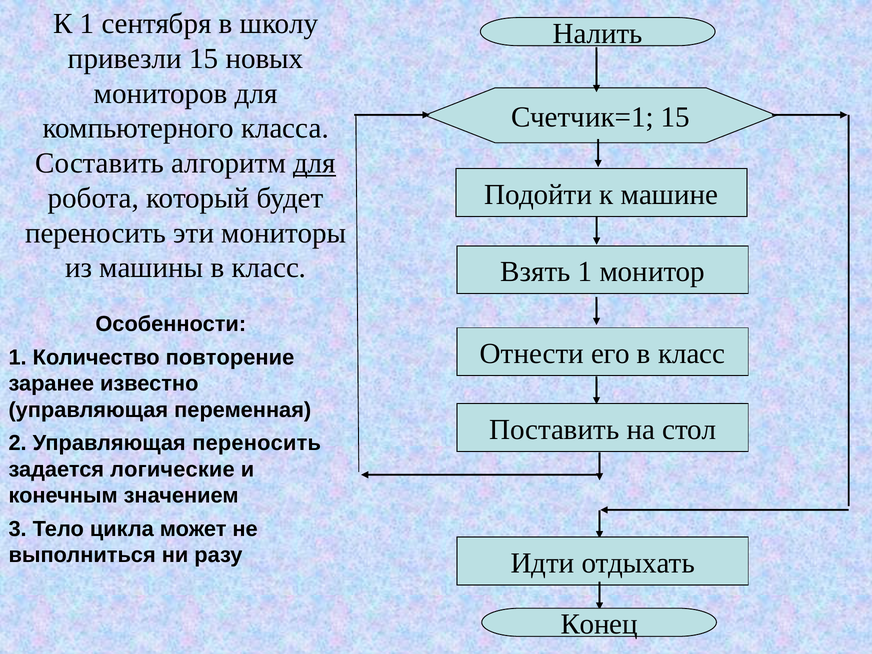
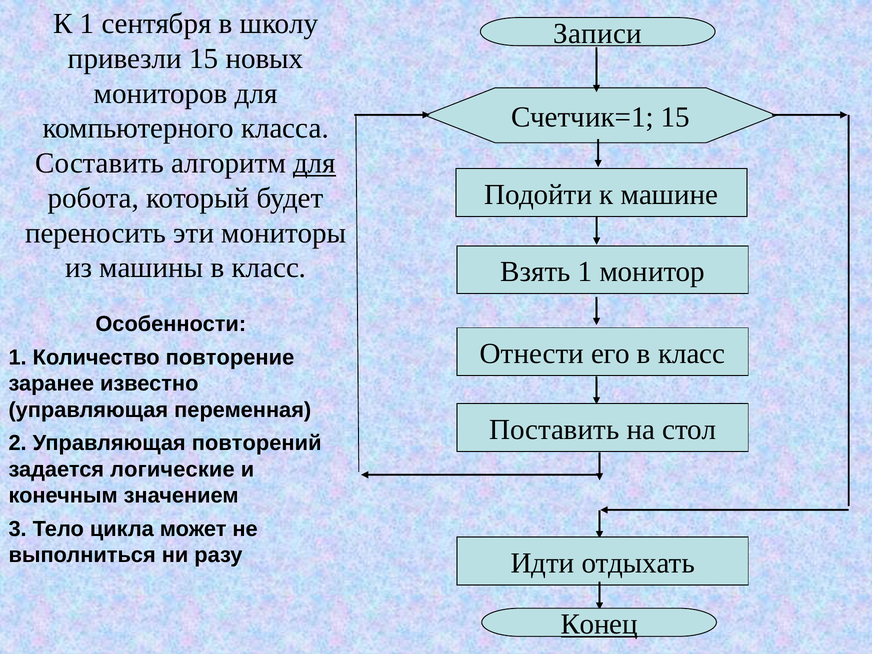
Налить: Налить -> Записи
Управляющая переносить: переносить -> повторений
Конец underline: none -> present
